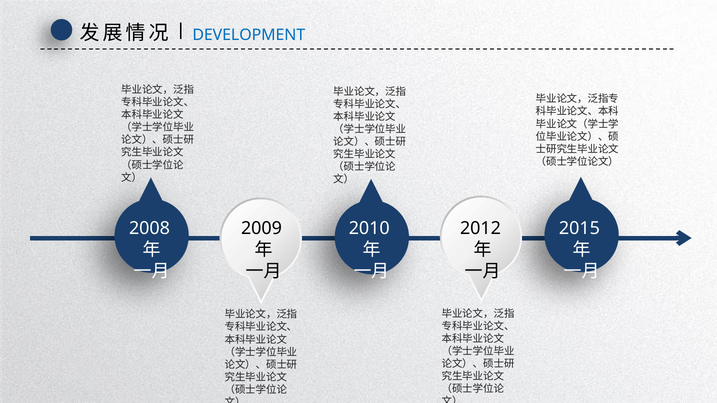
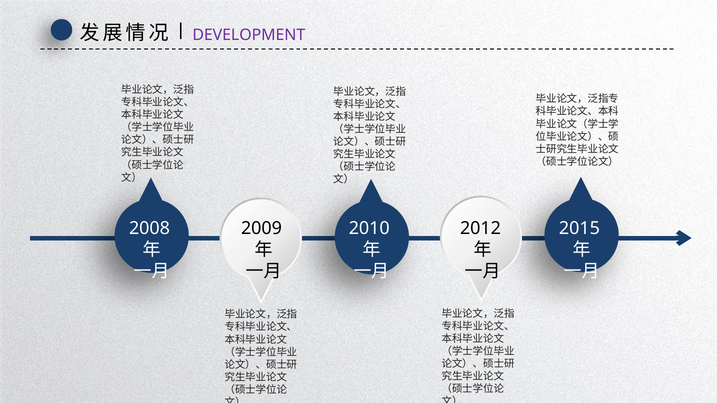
DEVELOPMENT colour: blue -> purple
